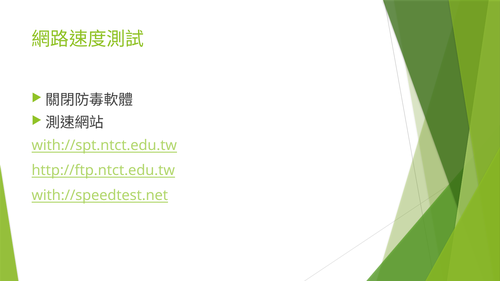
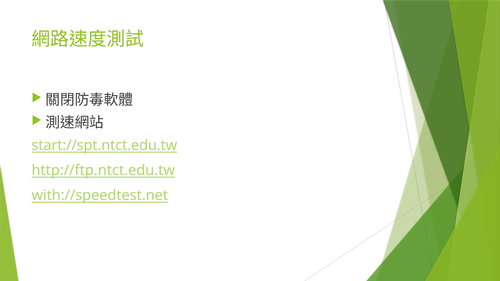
with://spt.ntct.edu.tw: with://spt.ntct.edu.tw -> start://spt.ntct.edu.tw
